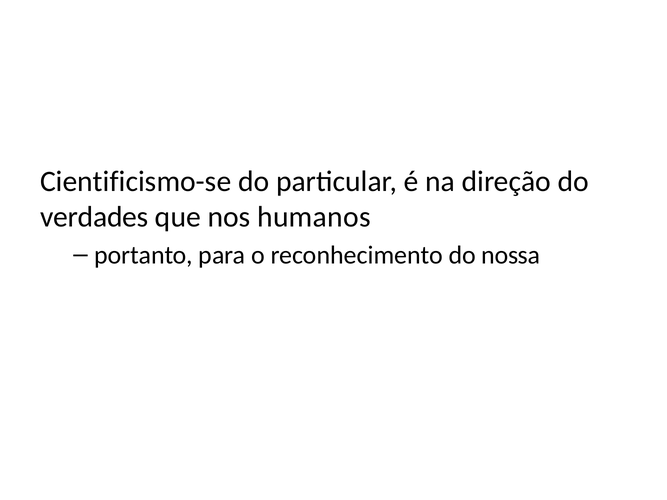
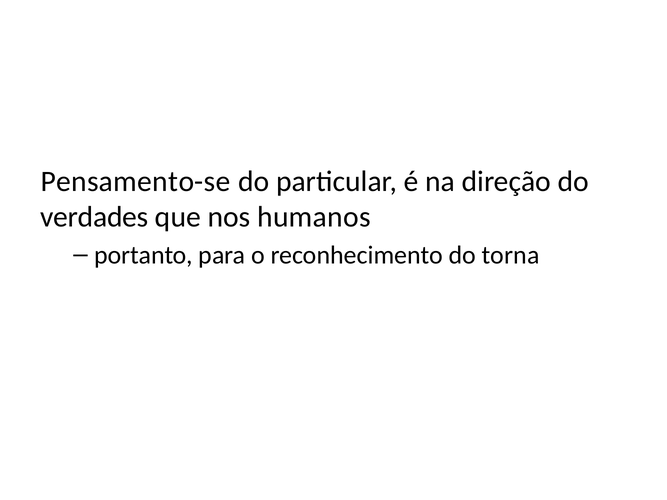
Cientificismo-se: Cientificismo-se -> Pensamento-se
nossa: nossa -> torna
